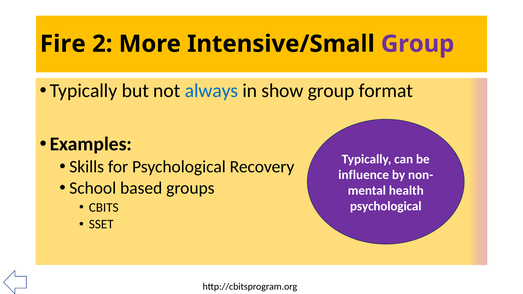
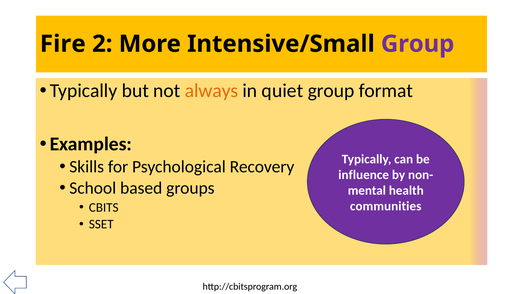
always colour: blue -> orange
show: show -> quiet
psychological at (386, 206): psychological -> communities
